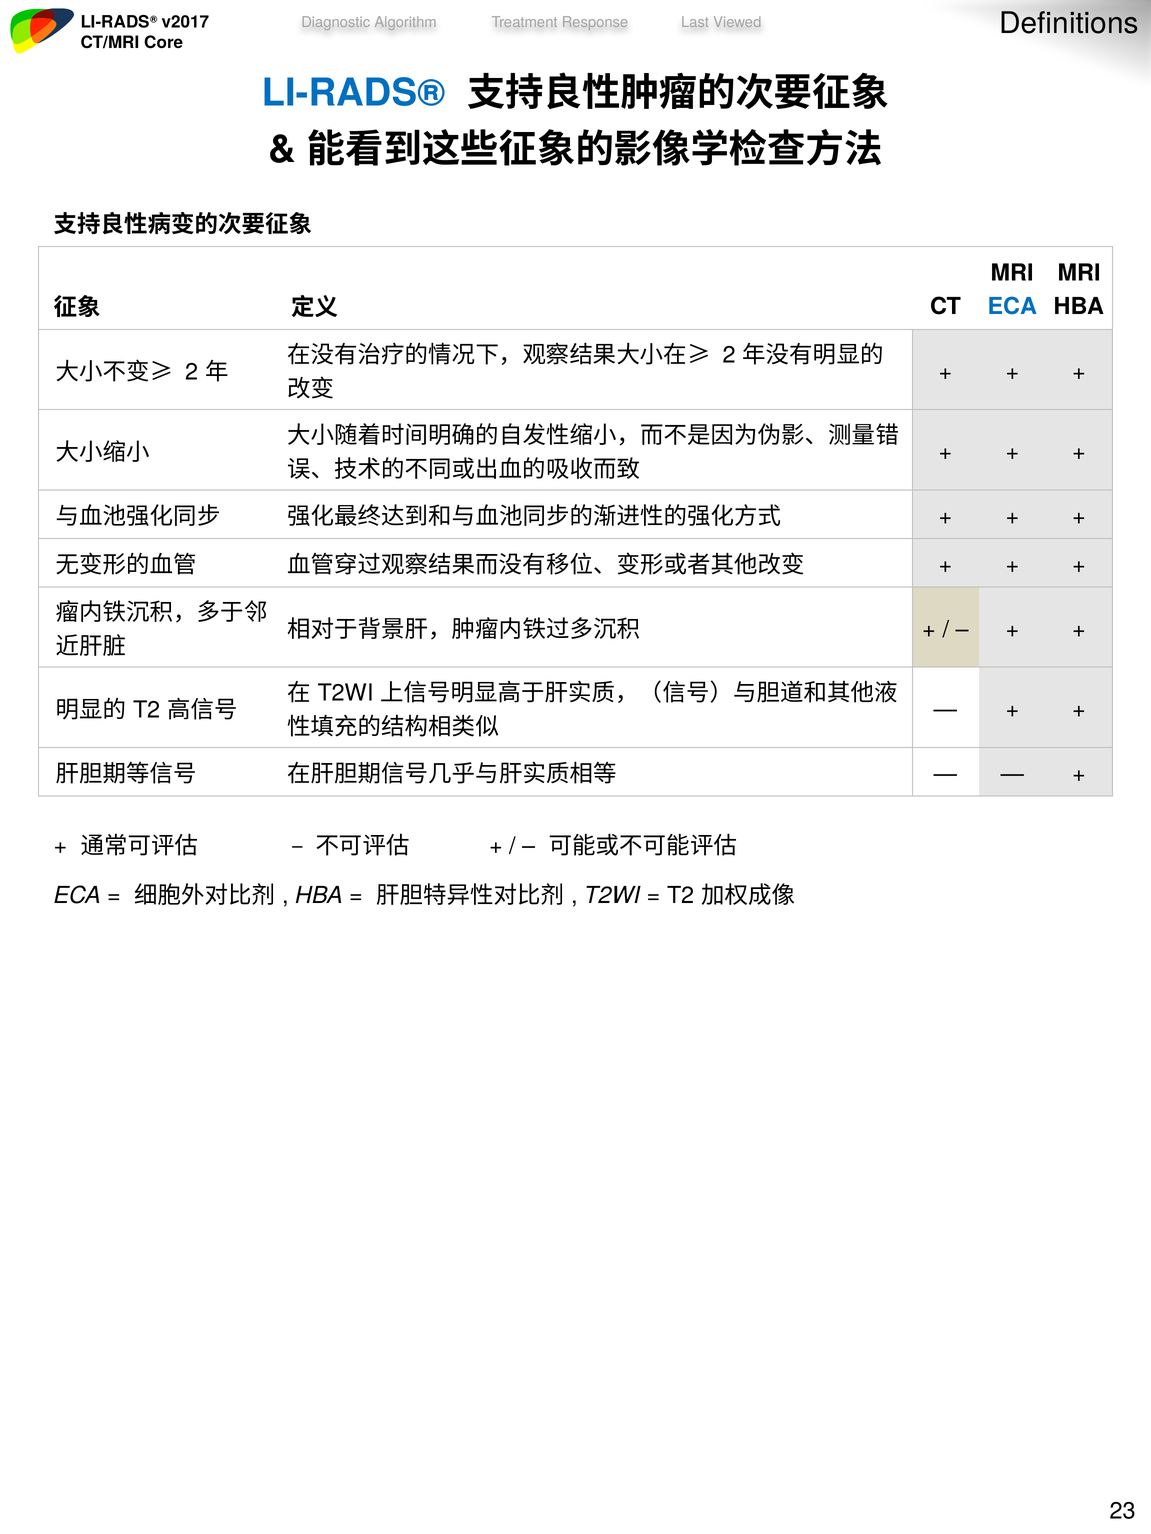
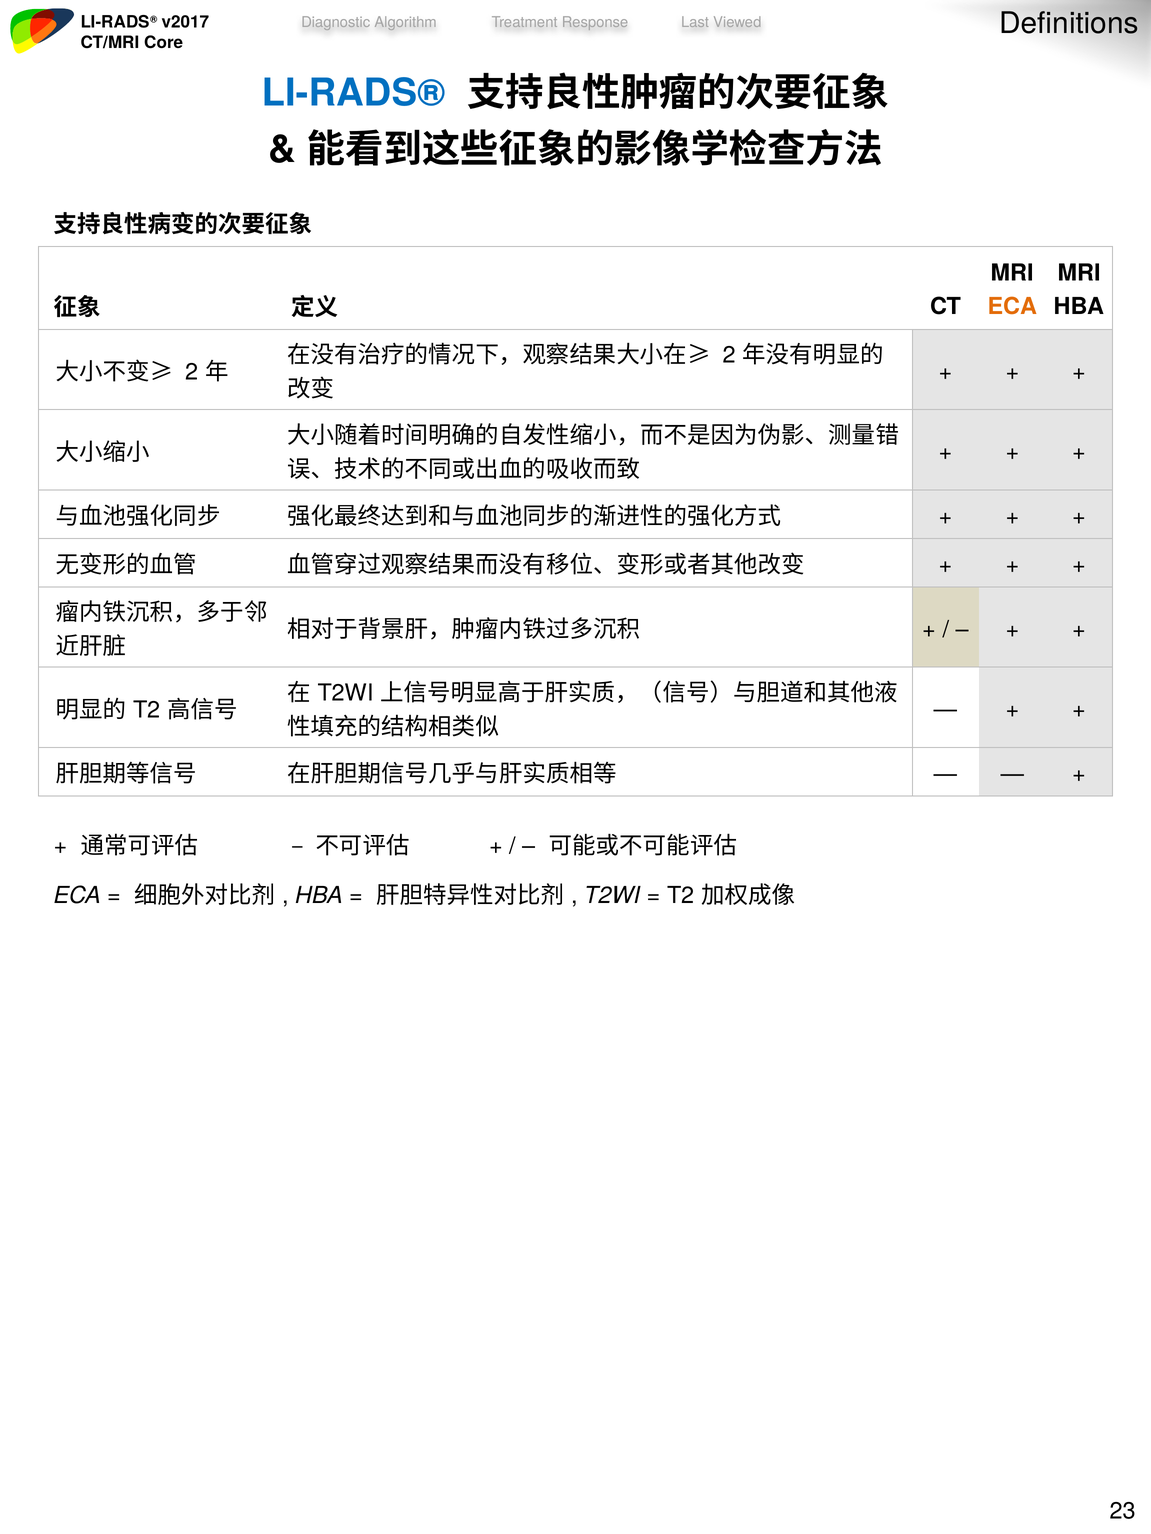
ECA at (1012, 307) colour: blue -> orange
